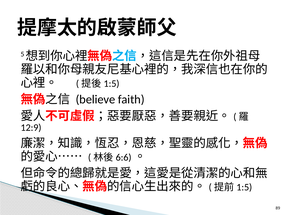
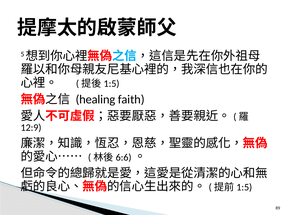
believe: believe -> healing
